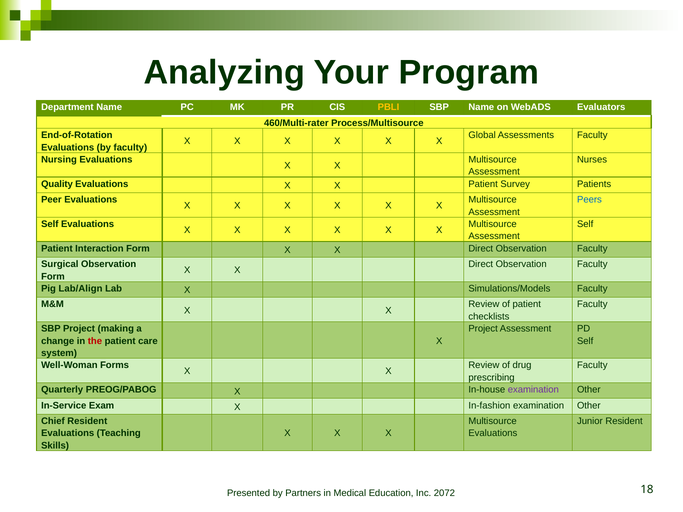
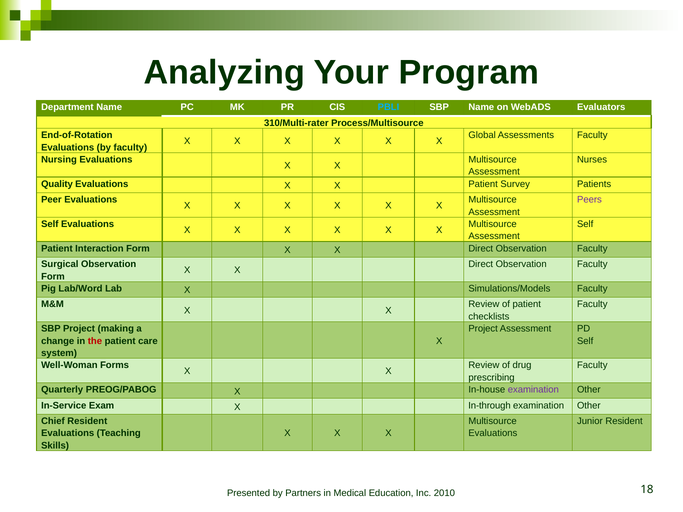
PBLI colour: yellow -> light blue
460/Multi-rater: 460/Multi-rater -> 310/Multi-rater
Peers colour: blue -> purple
Lab/Align: Lab/Align -> Lab/Word
In-fashion: In-fashion -> In-through
2072: 2072 -> 2010
